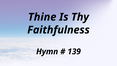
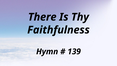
Thine: Thine -> There
